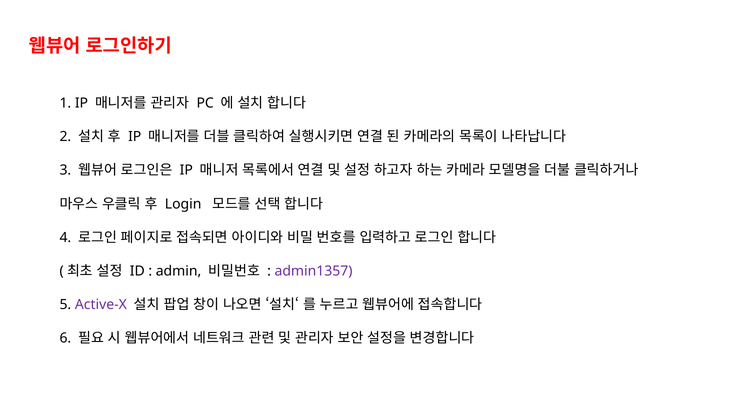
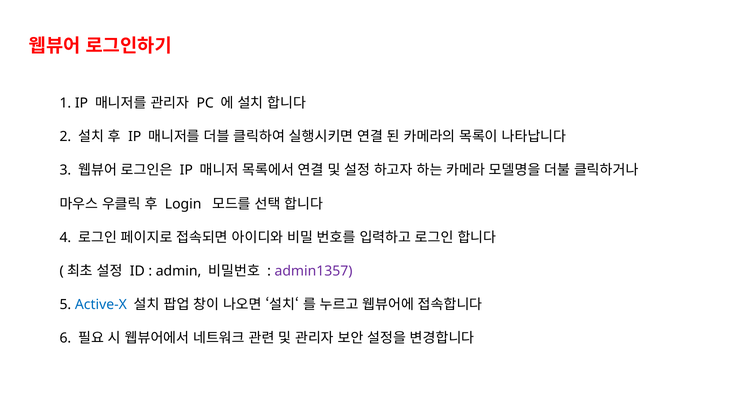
Active-X colour: purple -> blue
